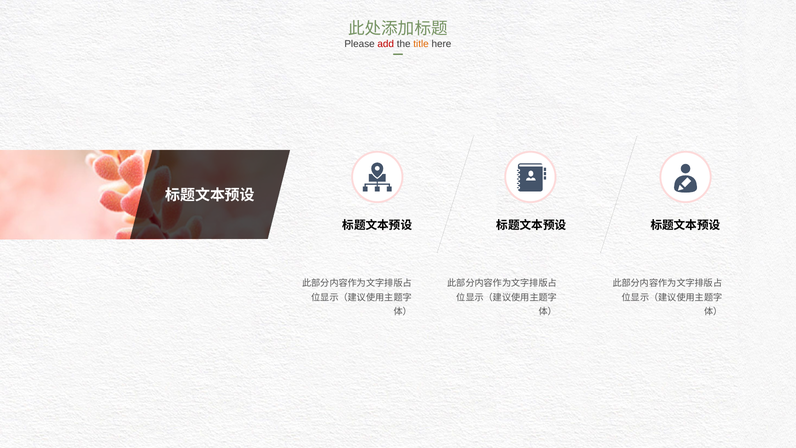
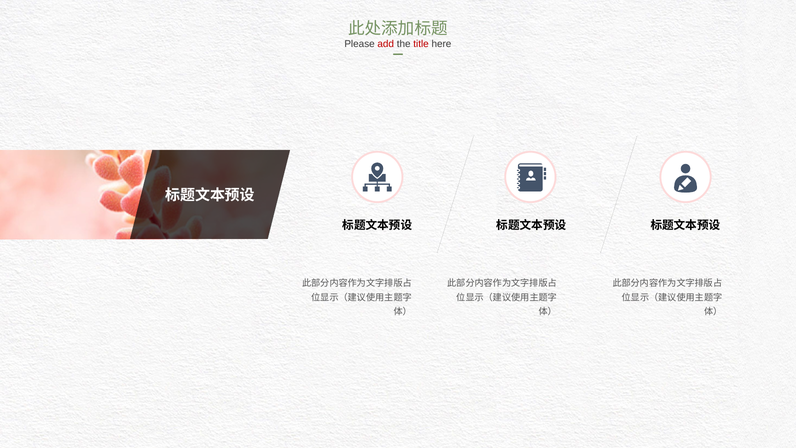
title colour: orange -> red
